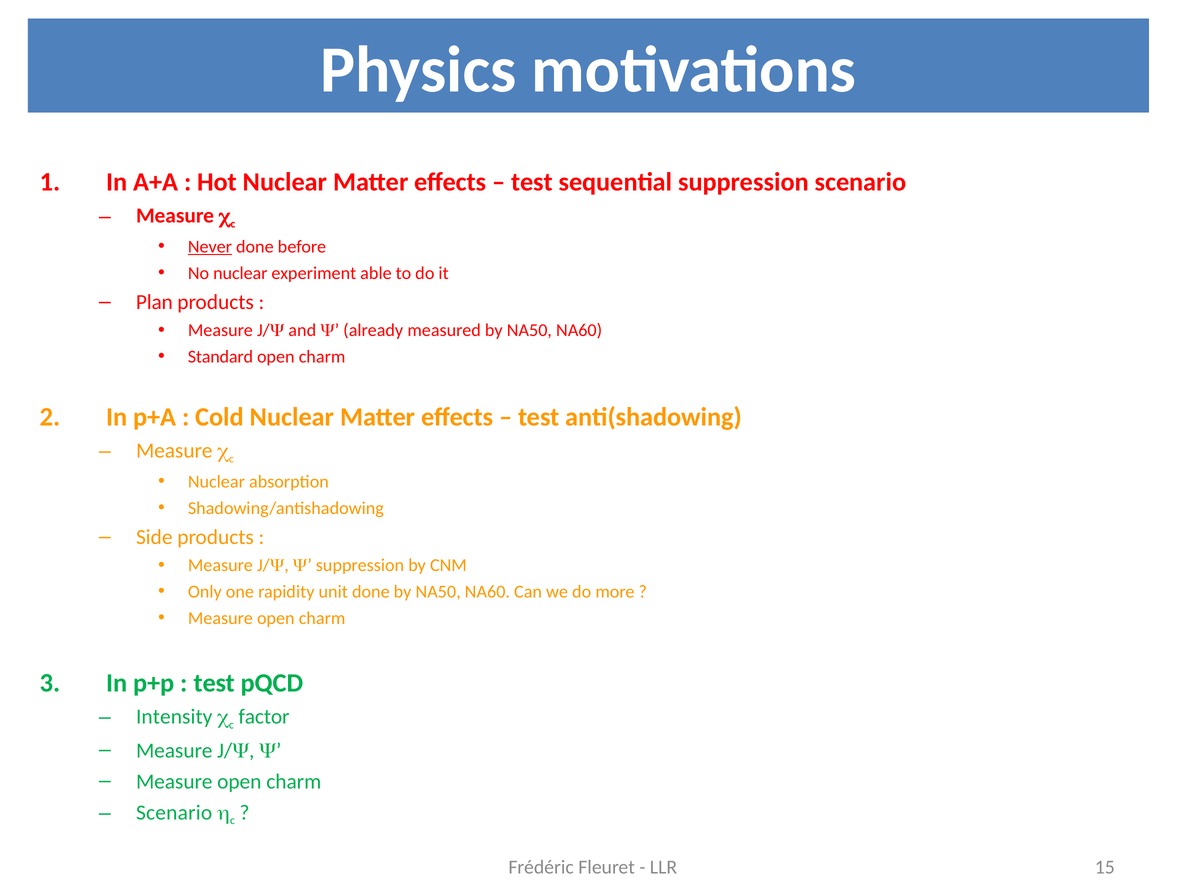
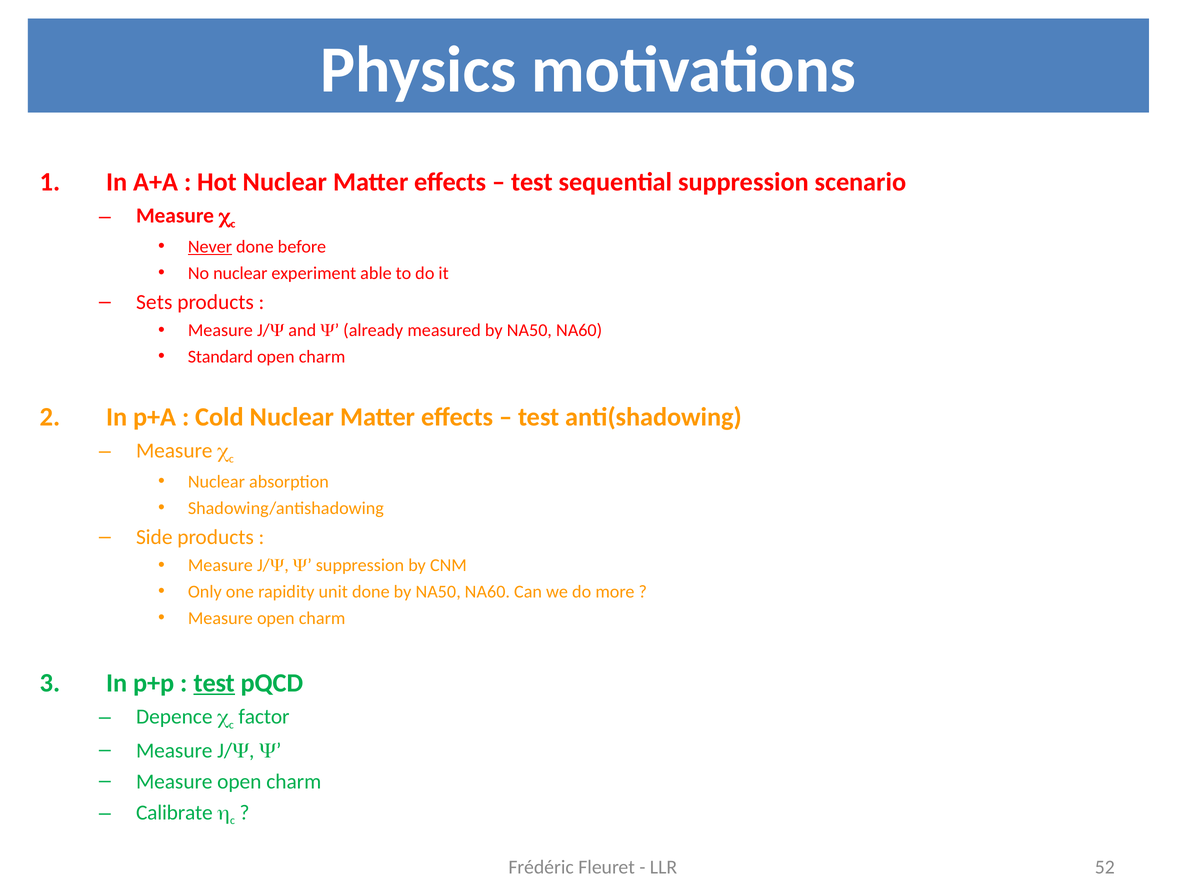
Plan: Plan -> Sets
test at (214, 683) underline: none -> present
Intensity: Intensity -> Depence
Scenario at (174, 813): Scenario -> Calibrate
15: 15 -> 52
